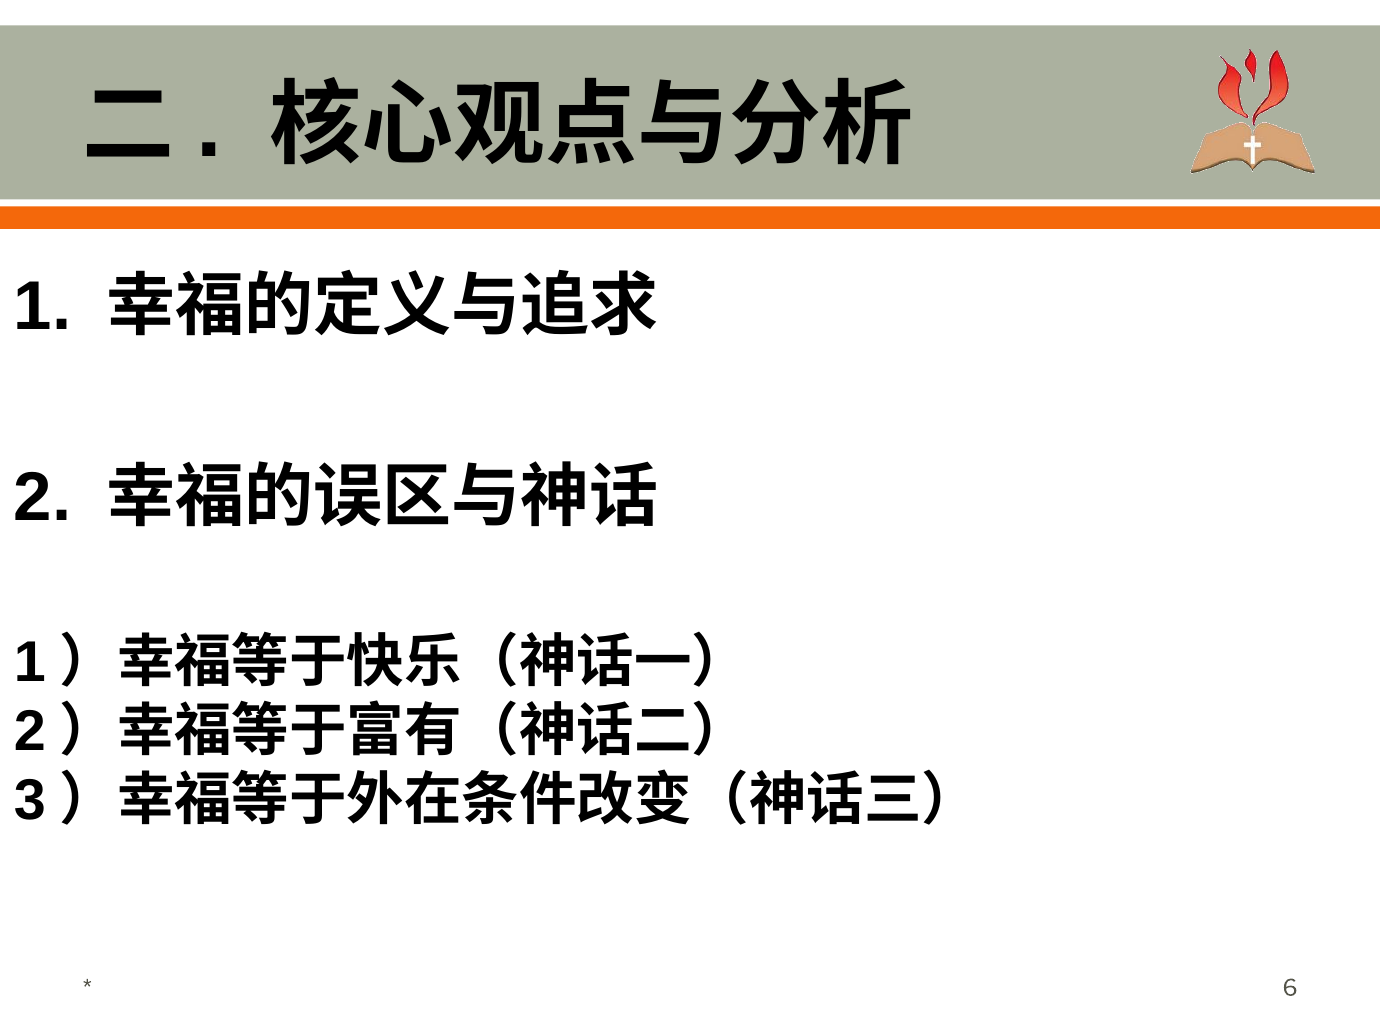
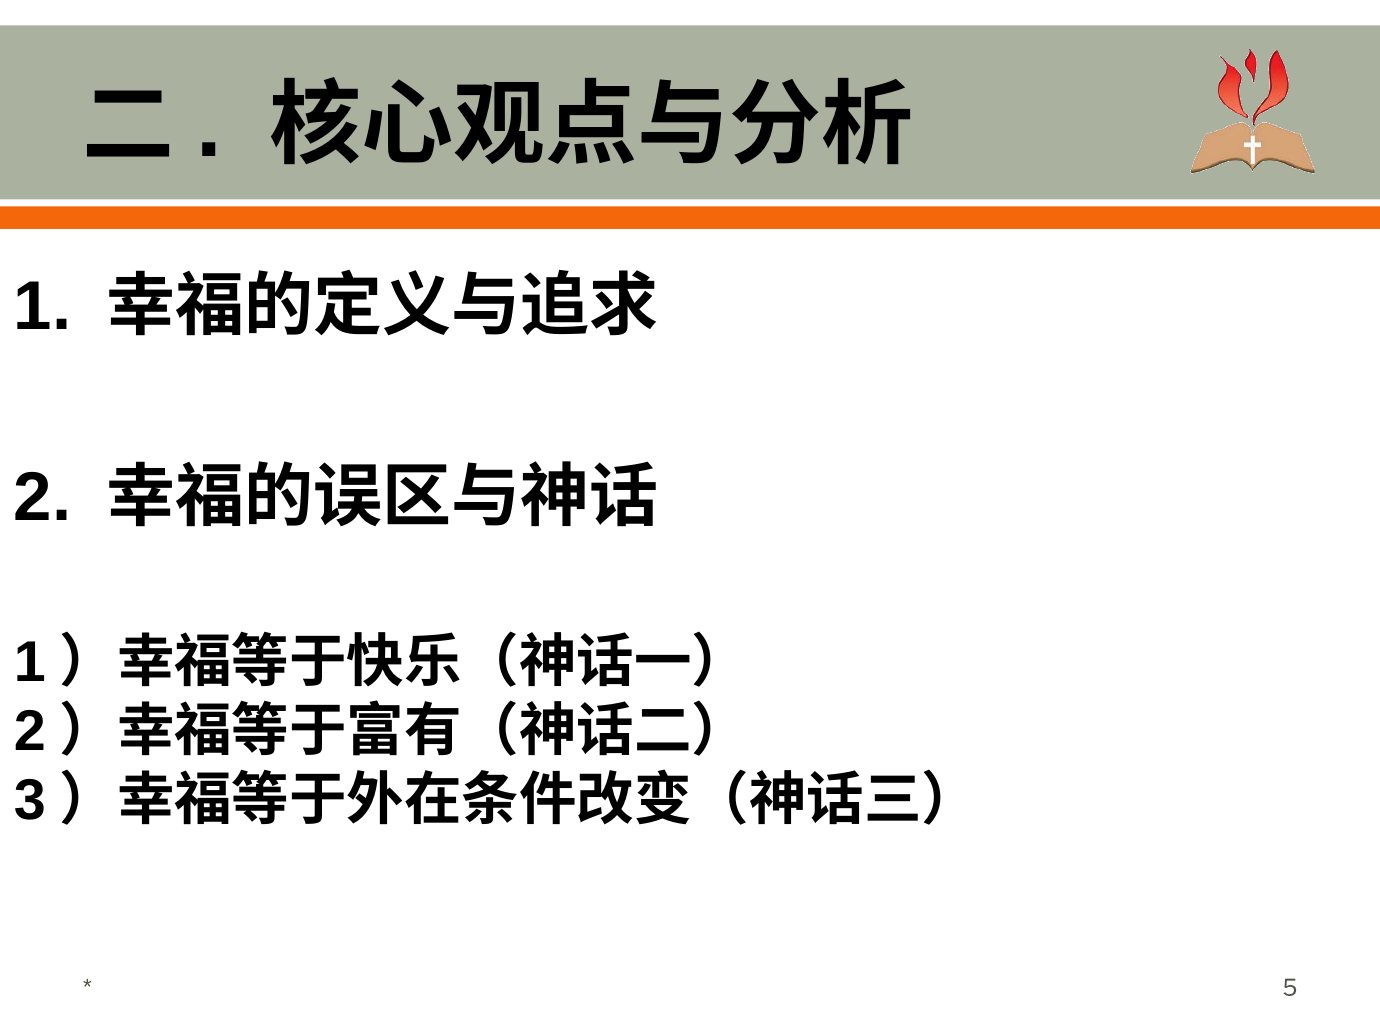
6: 6 -> 5
